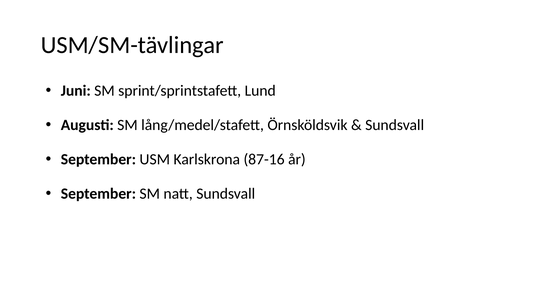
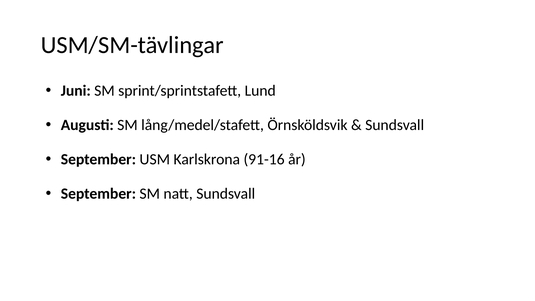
87-16: 87-16 -> 91-16
